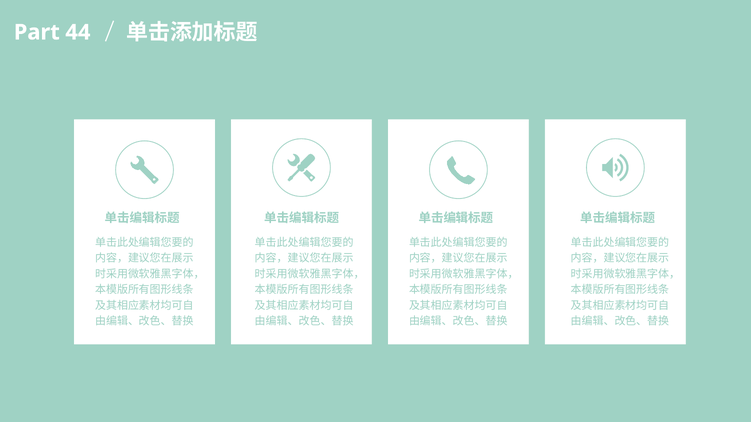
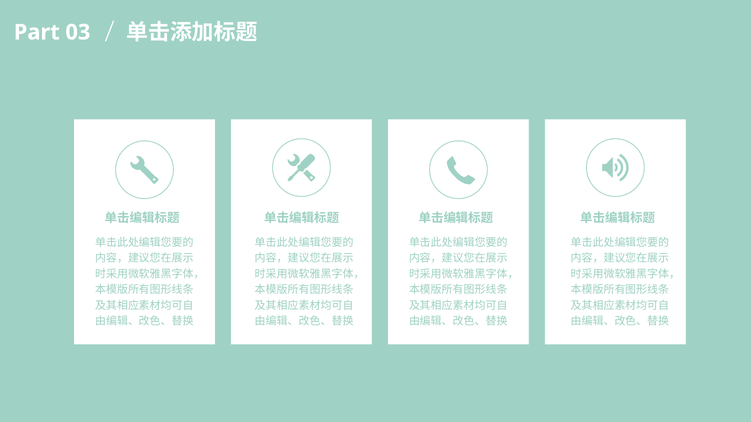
44: 44 -> 03
